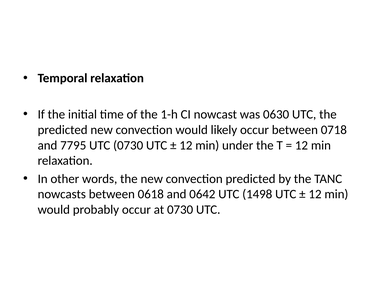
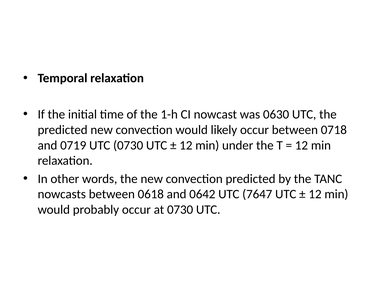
7795: 7795 -> 0719
1498: 1498 -> 7647
